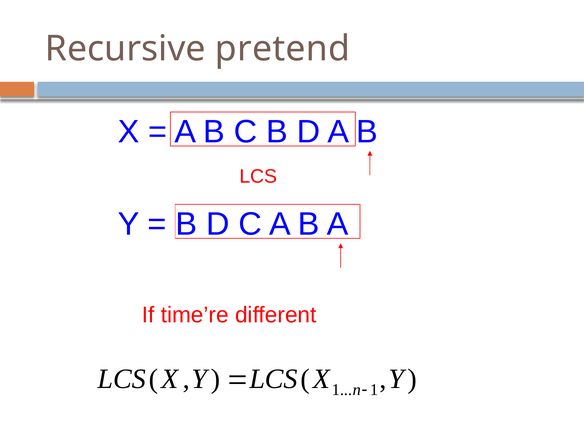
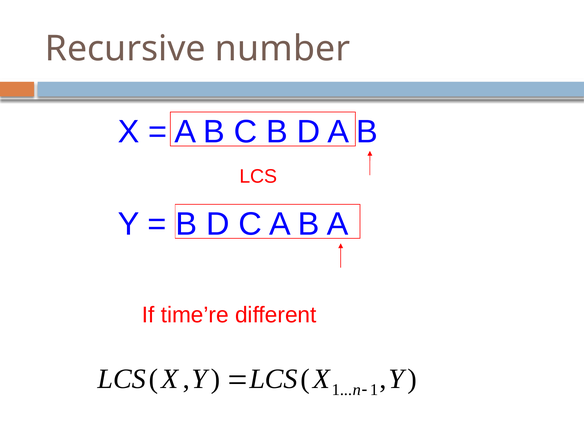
pretend: pretend -> number
